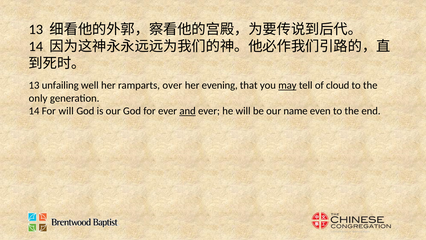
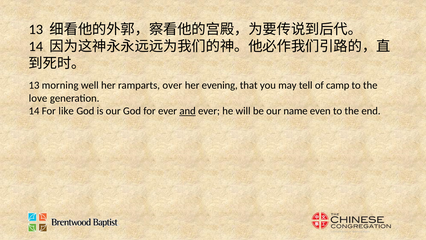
unfailing: unfailing -> morning
may underline: present -> none
cloud: cloud -> camp
only: only -> love
For will: will -> like
